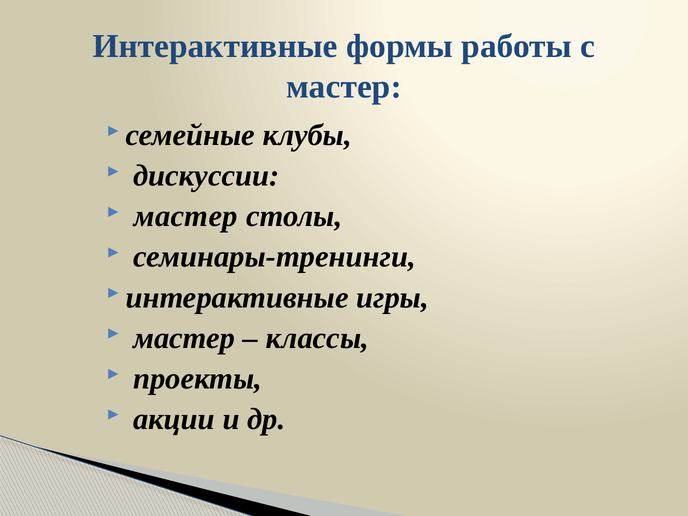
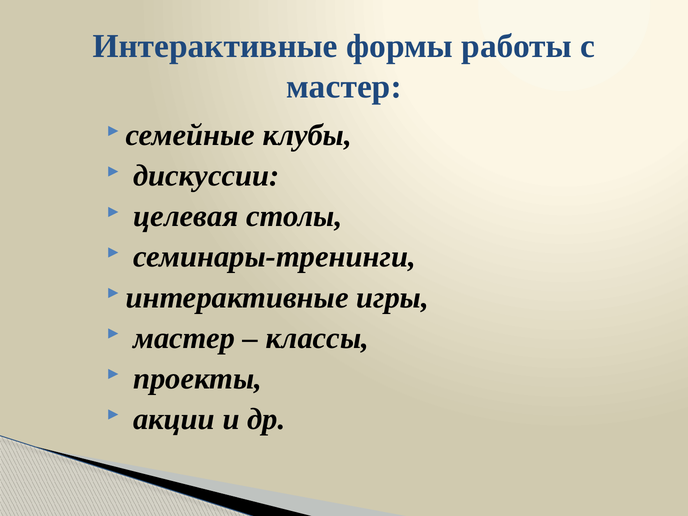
мастер at (186, 216): мастер -> целевая
